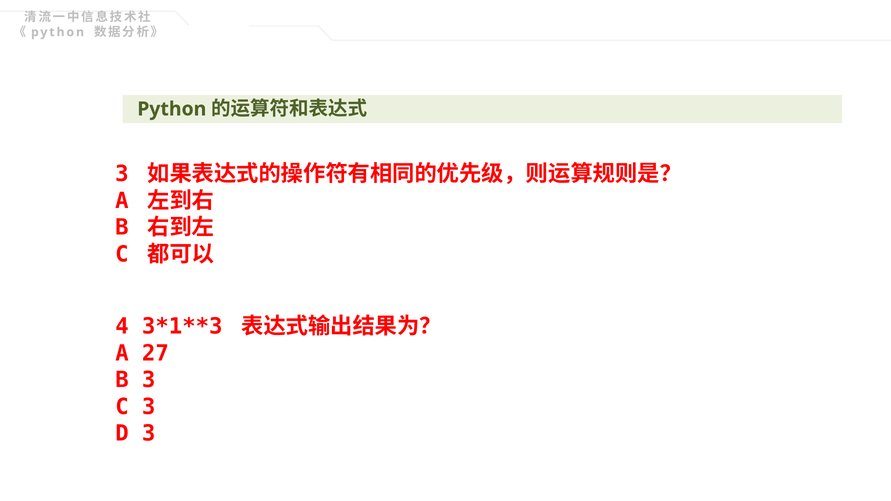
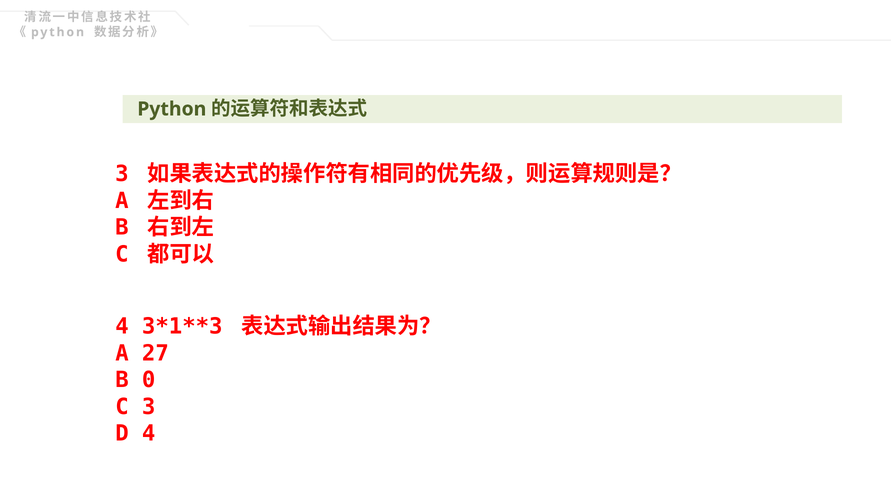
B 3: 3 -> 0
D 3: 3 -> 4
